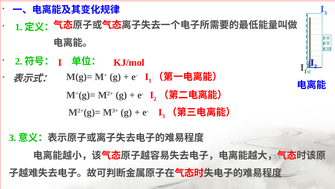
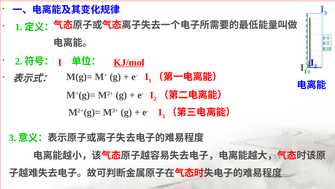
KJ/mol underline: none -> present
